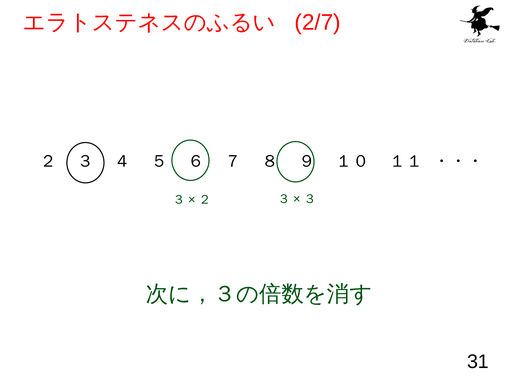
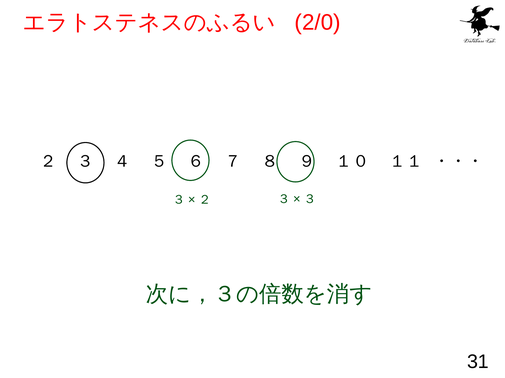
2/7: 2/7 -> 2/0
